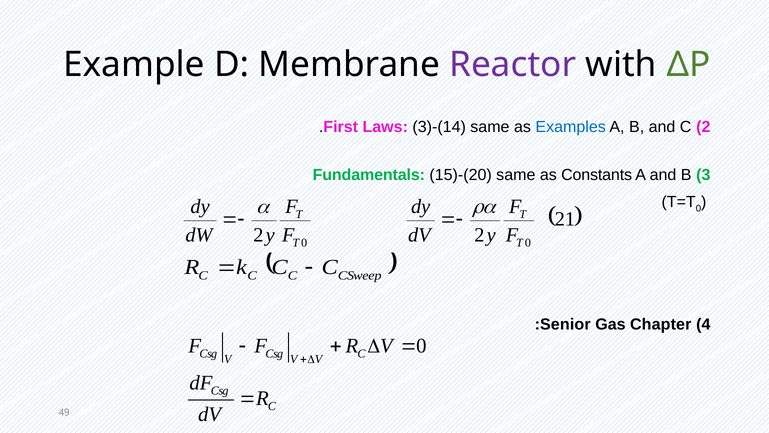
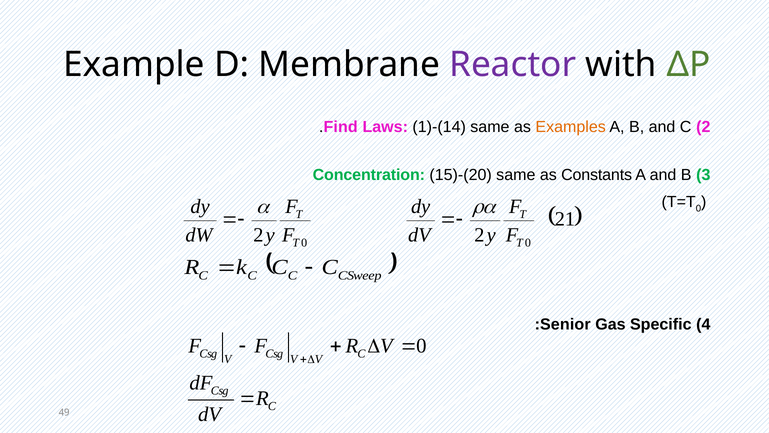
First: First -> Find
3)-(14: 3)-(14 -> 1)-(14
Examples colour: blue -> orange
Fundamentals: Fundamentals -> Concentration
Chapter: Chapter -> Specific
